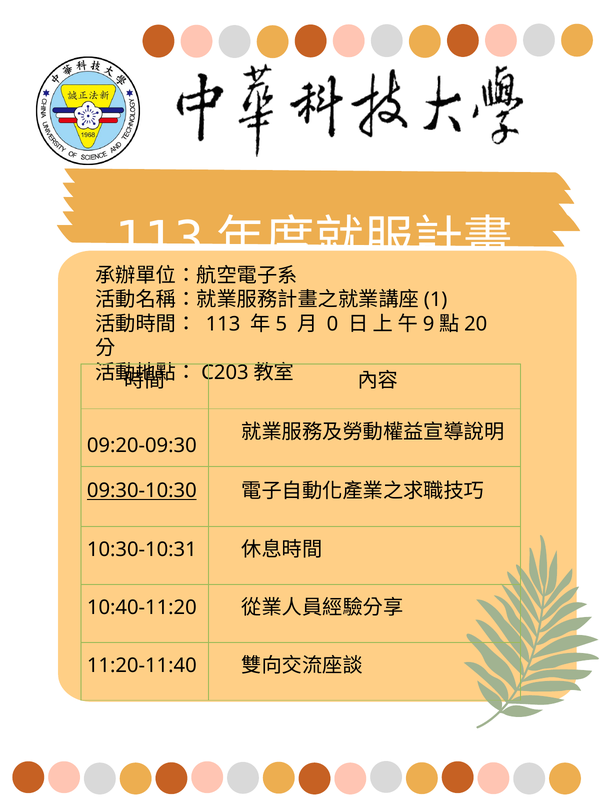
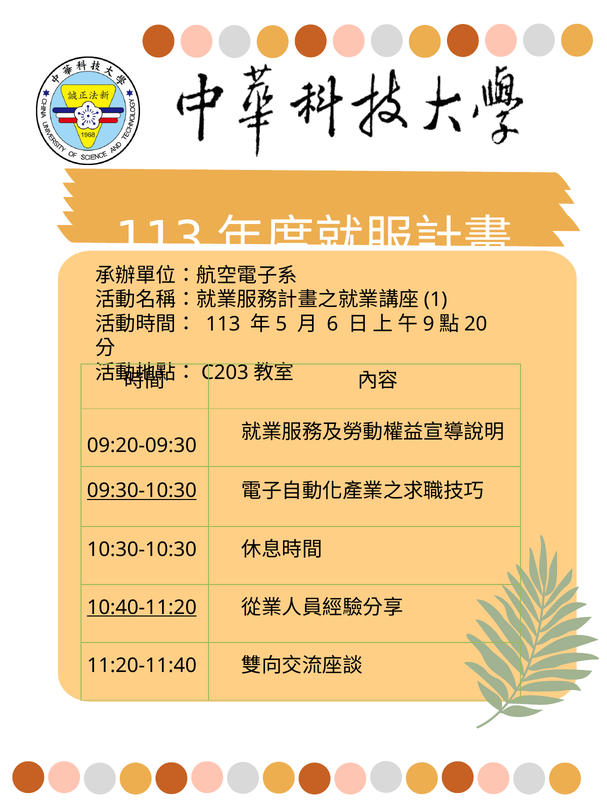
0: 0 -> 6
10:30-10:31: 10:30-10:31 -> 10:30-10:30
10:40-11:20 underline: none -> present
